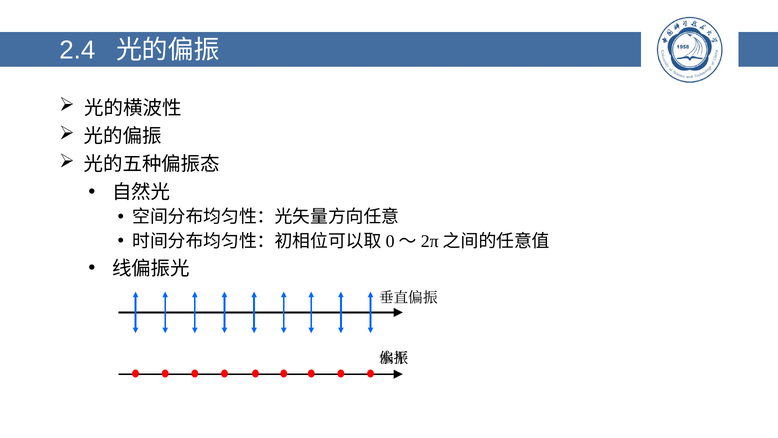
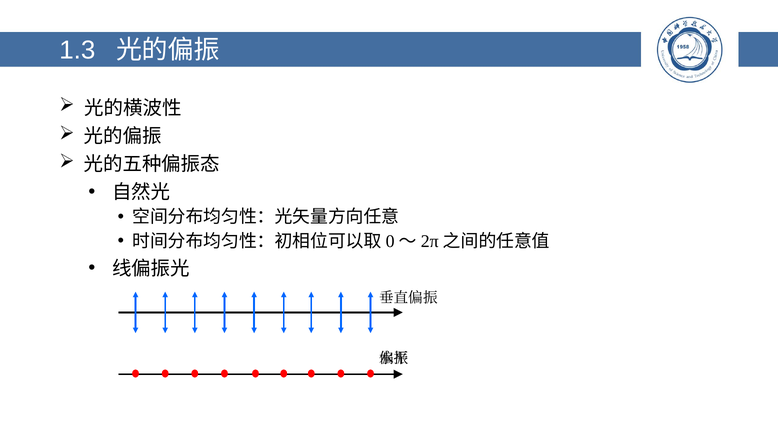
2.4: 2.4 -> 1.3
